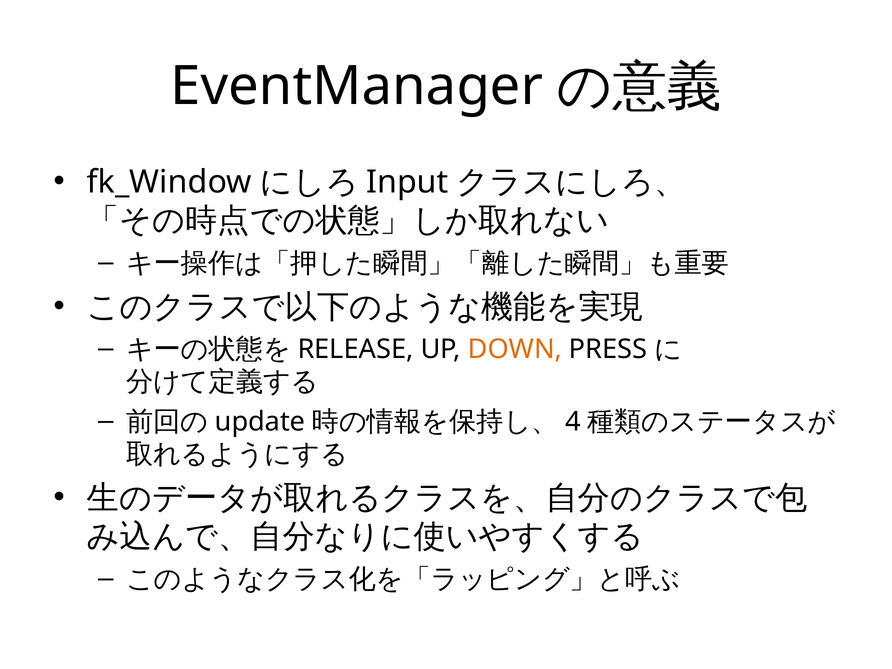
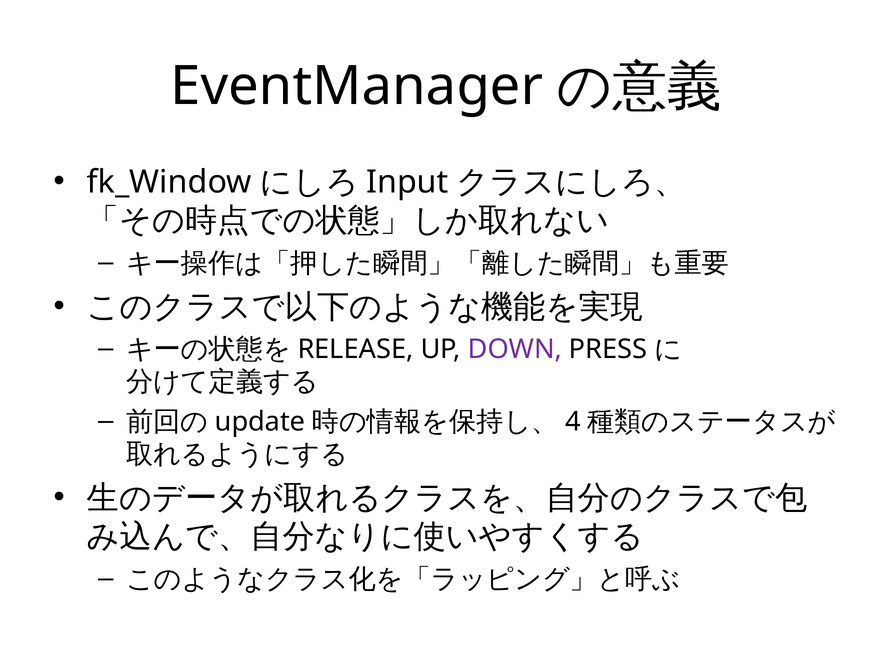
DOWN colour: orange -> purple
